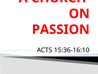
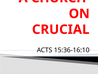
PASSION: PASSION -> CRUCIAL
